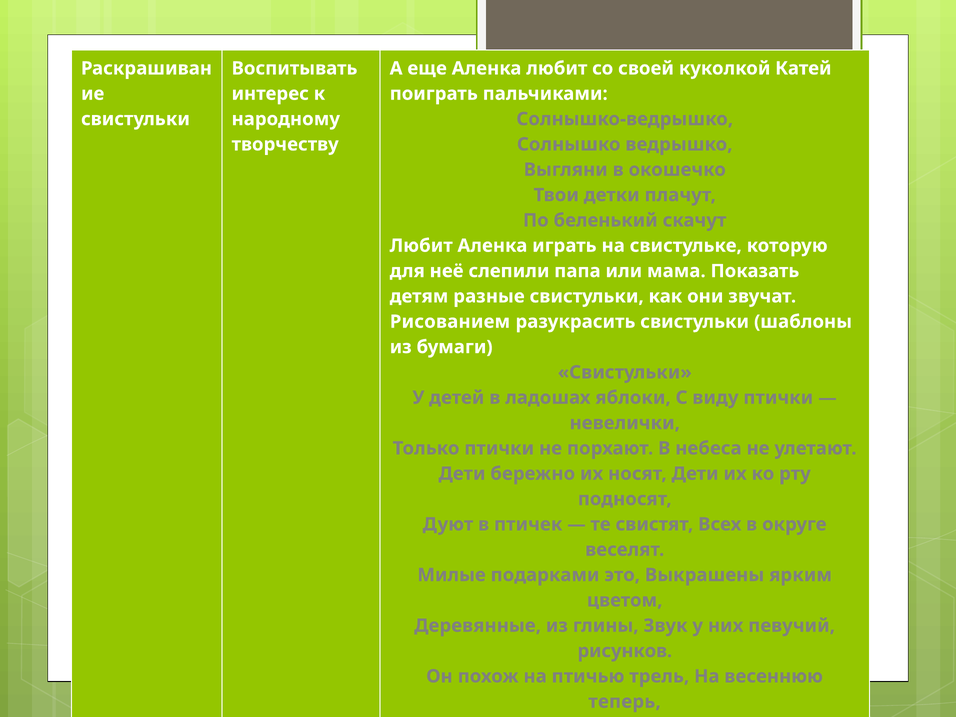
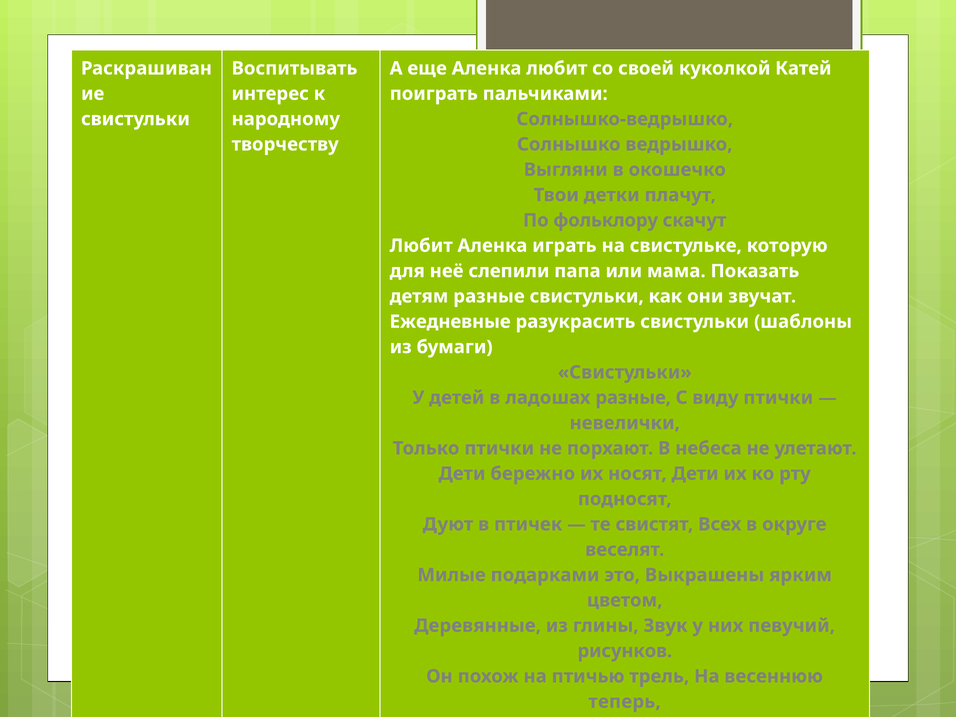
беленький: беленький -> фольклору
Рисованием: Рисованием -> Ежедневные
ладошах яблоки: яблоки -> разные
